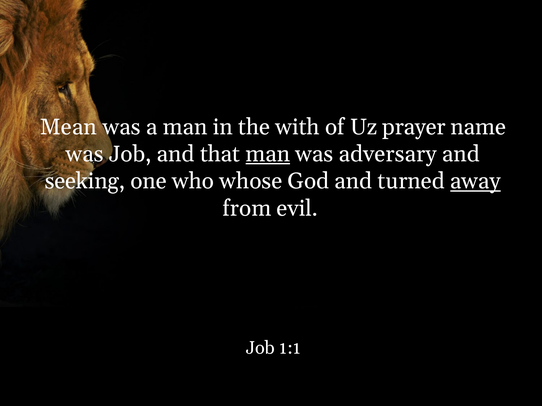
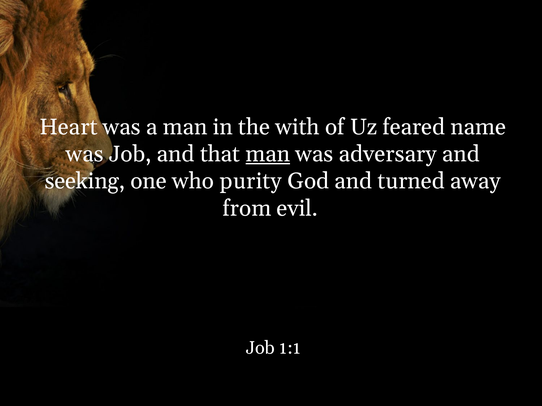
Mean: Mean -> Heart
prayer: prayer -> feared
whose: whose -> purity
away underline: present -> none
